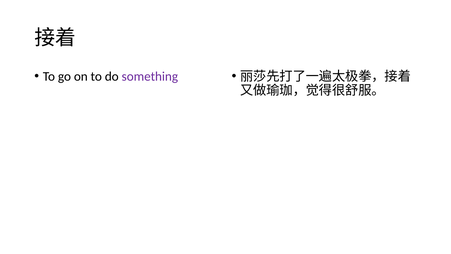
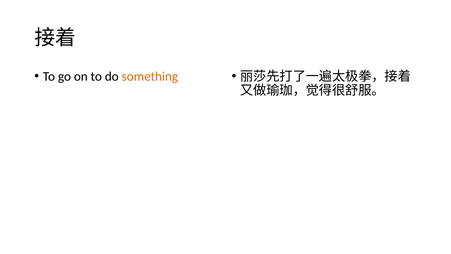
something colour: purple -> orange
